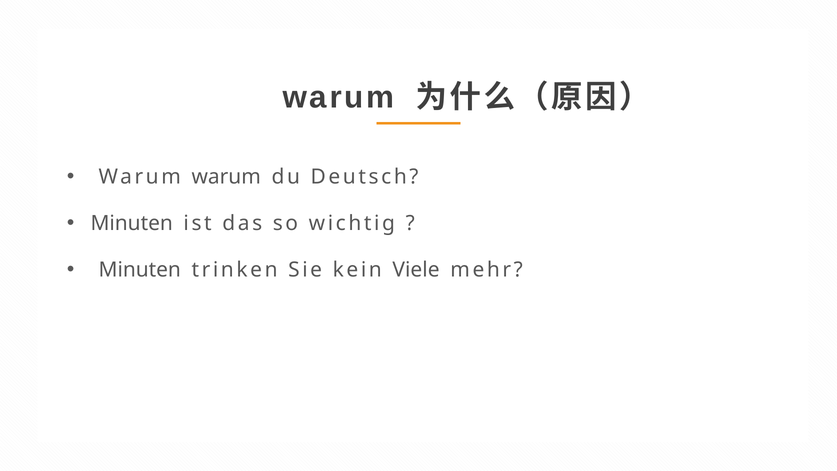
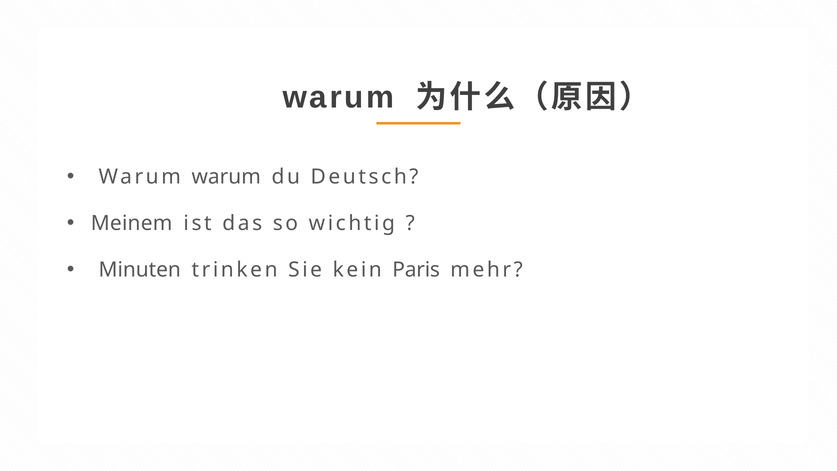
Minuten at (132, 223): Minuten -> Meinem
Viele: Viele -> Paris
